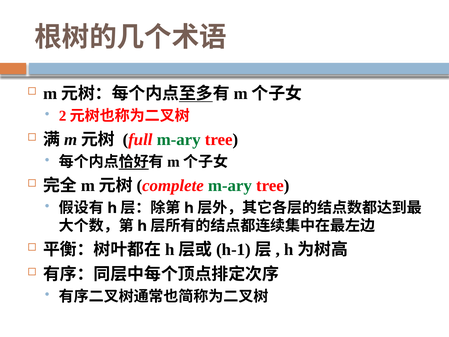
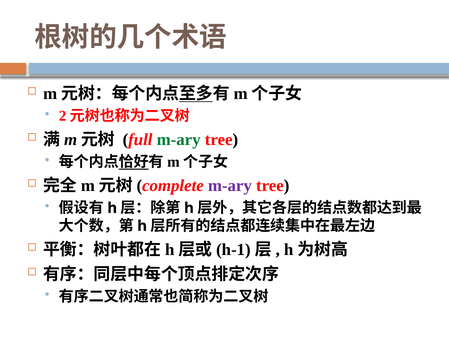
m-ary at (230, 185) colour: green -> purple
